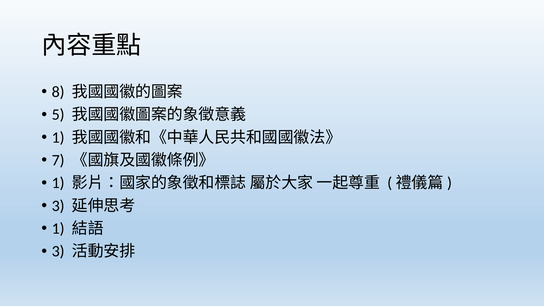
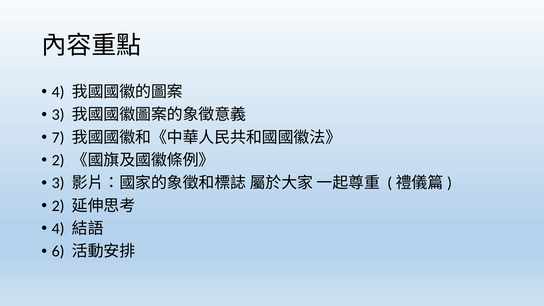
8 at (58, 92): 8 -> 4
5 at (58, 115): 5 -> 3
1 at (58, 137): 1 -> 7
7 at (58, 160): 7 -> 2
1 at (58, 183): 1 -> 3
3 at (58, 206): 3 -> 2
1 at (58, 229): 1 -> 4
3 at (58, 251): 3 -> 6
